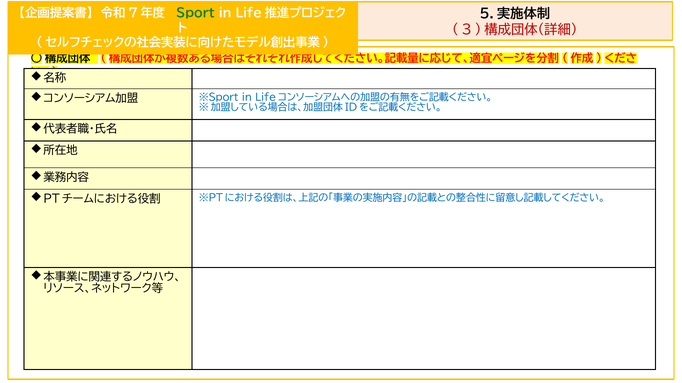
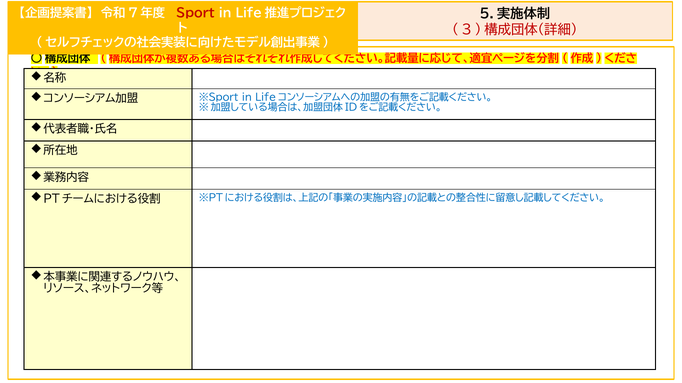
Sport colour: green -> red
